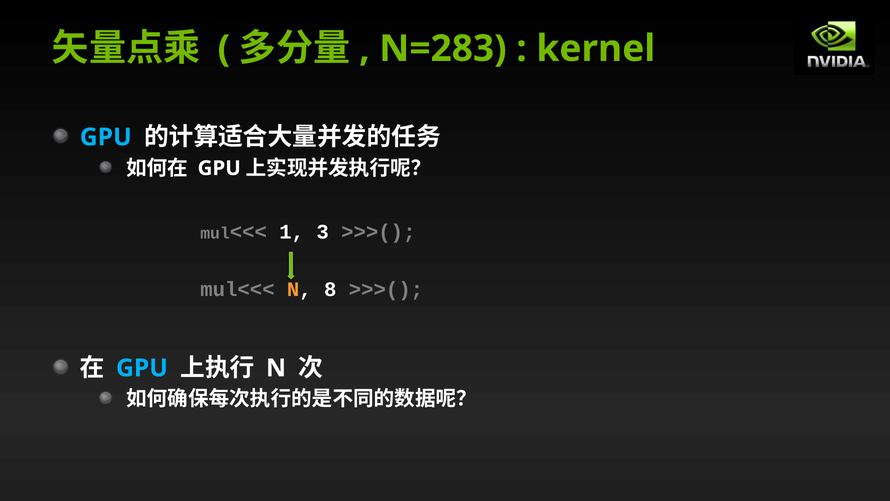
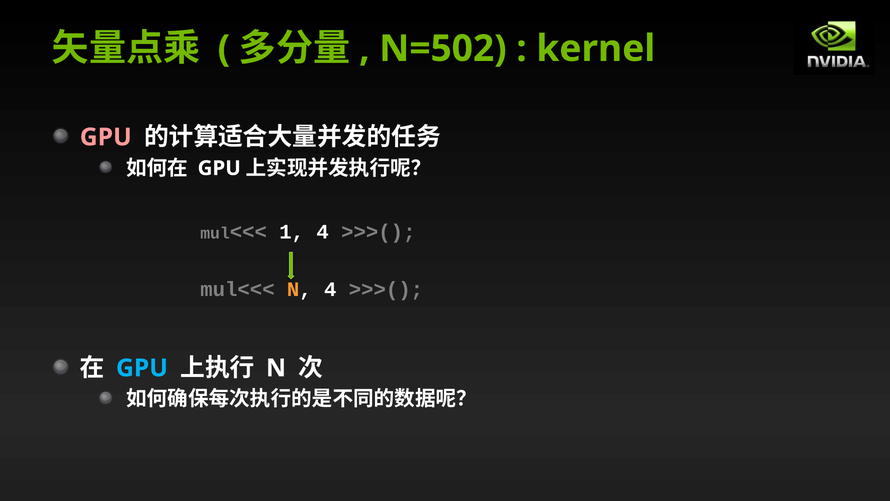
N=283: N=283 -> N=502
GPU at (106, 137) colour: light blue -> pink
1 3: 3 -> 4
N 8: 8 -> 4
